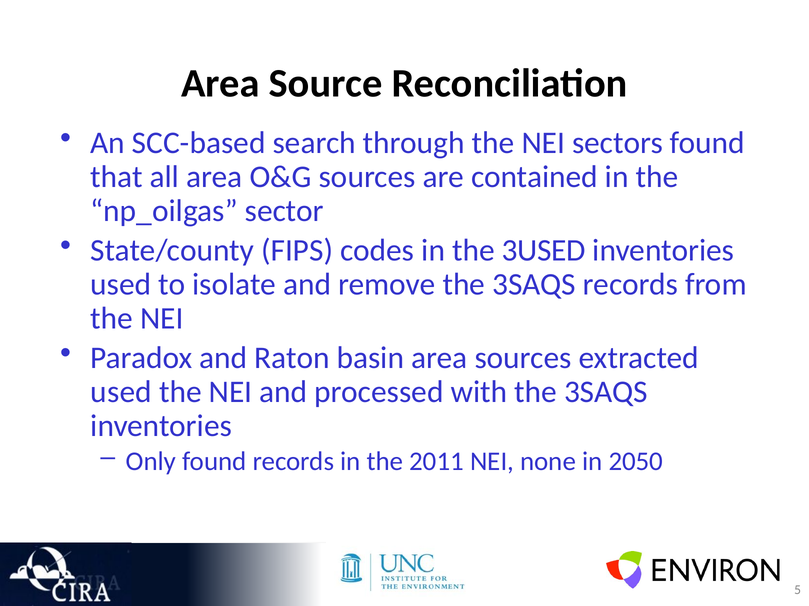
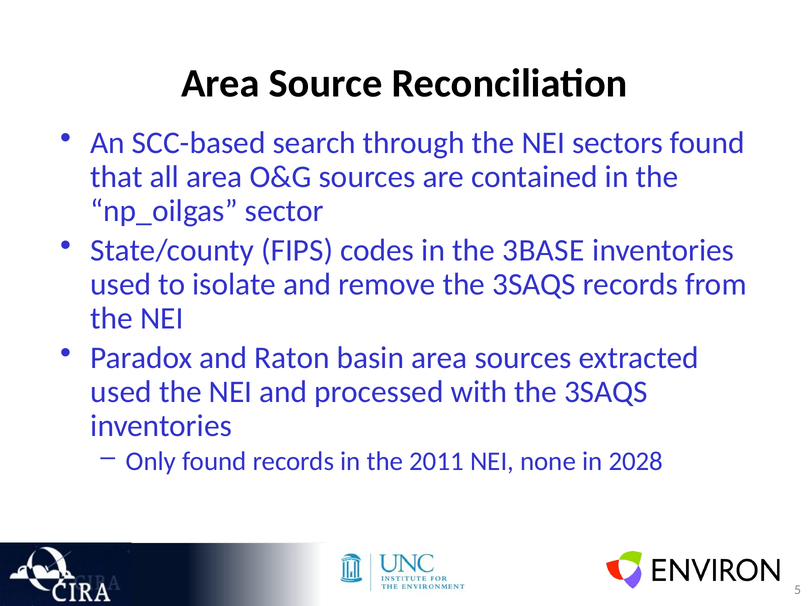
3USED: 3USED -> 3BASE
2050: 2050 -> 2028
